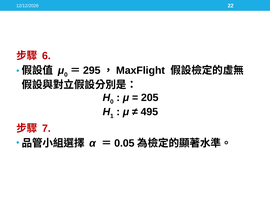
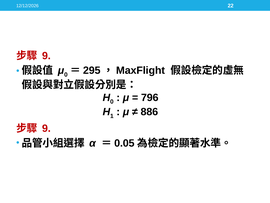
6 at (46, 56): 6 -> 9
205: 205 -> 796
495: 495 -> 886
7 at (46, 128): 7 -> 9
